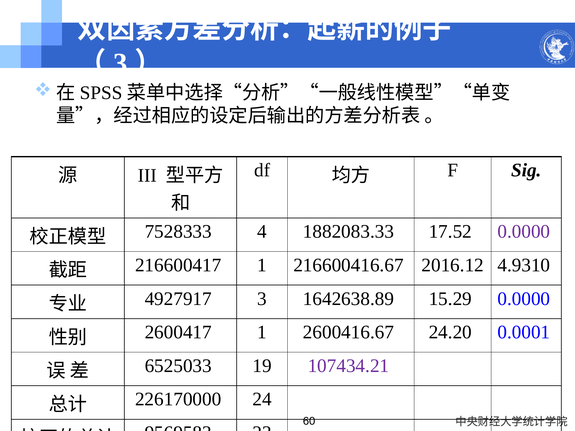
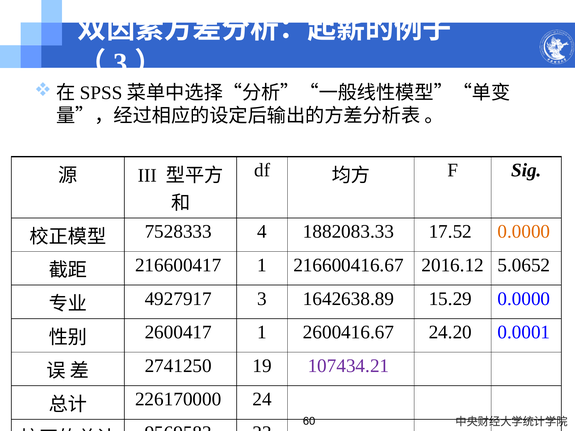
0.0000 at (524, 232) colour: purple -> orange
4.9310: 4.9310 -> 5.0652
6525033: 6525033 -> 2741250
